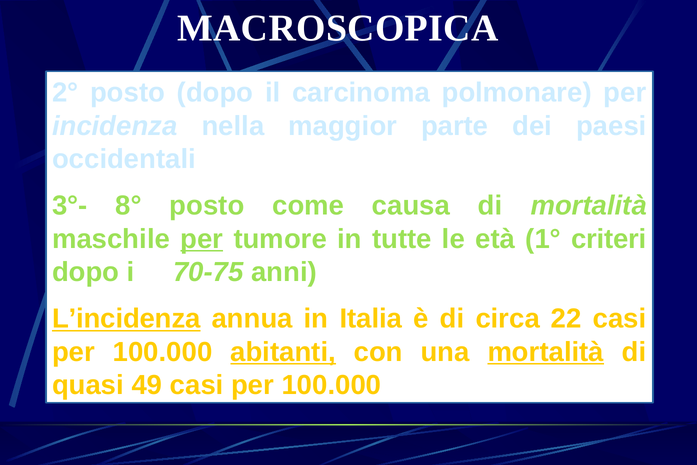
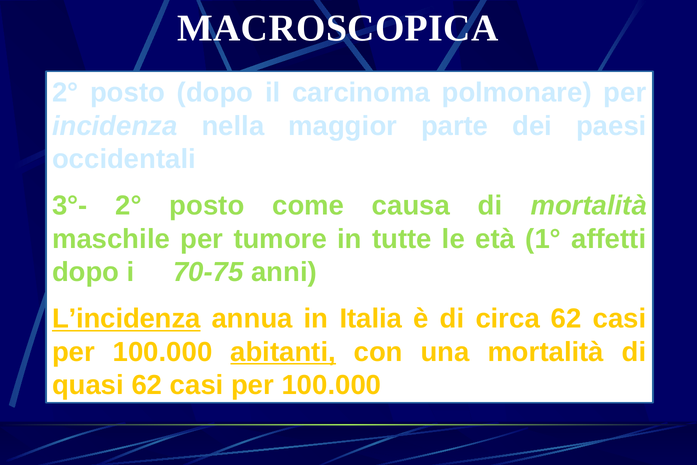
3°- 8°: 8° -> 2°
per at (202, 239) underline: present -> none
criteri: criteri -> affetti
circa 22: 22 -> 62
mortalità at (546, 352) underline: present -> none
quasi 49: 49 -> 62
